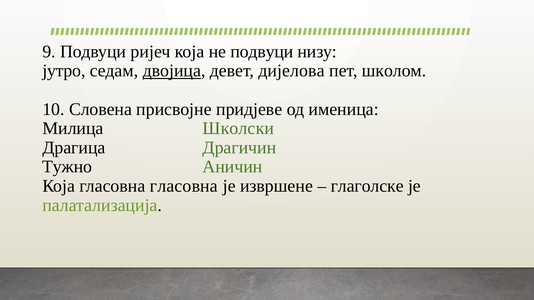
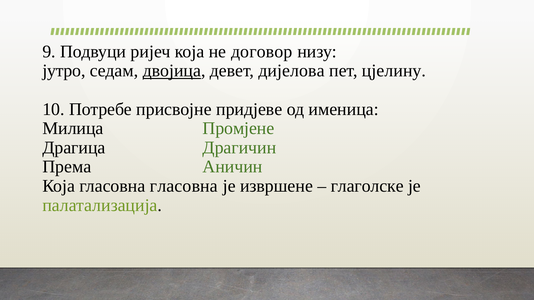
не подвуци: подвуци -> договор
школом: школом -> цјелину
Словена: Словена -> Потребе
Школски: Школски -> Промјене
Тужно: Тужно -> Према
